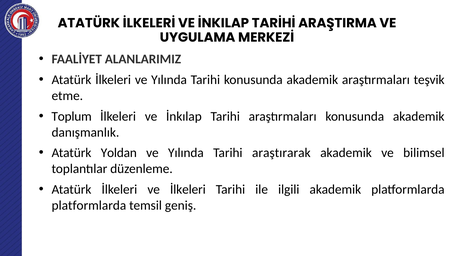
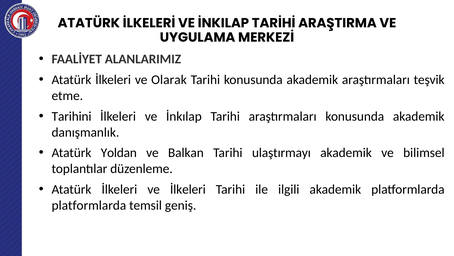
İlkeleri ve Yılında: Yılında -> Olarak
Toplum: Toplum -> Tarihini
Yılında at (186, 153): Yılında -> Balkan
araştırarak: araştırarak -> ulaştırmayı
